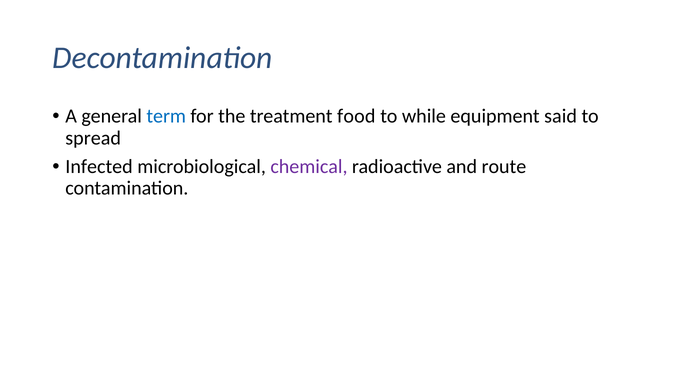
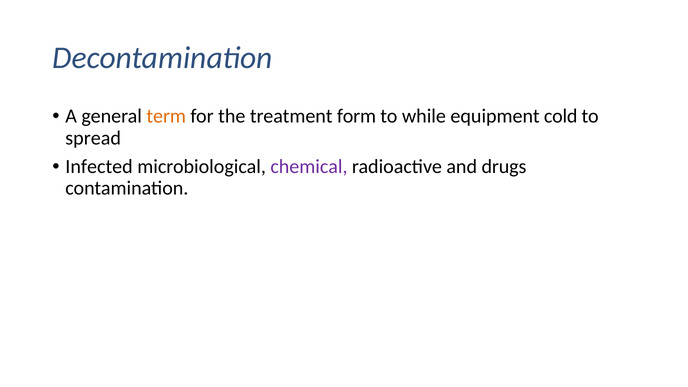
term colour: blue -> orange
food: food -> form
said: said -> cold
route: route -> drugs
